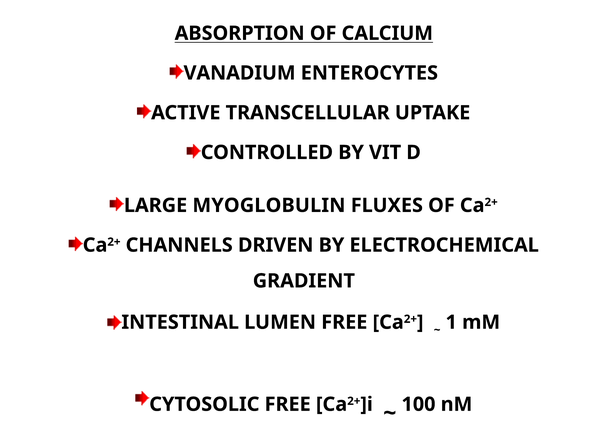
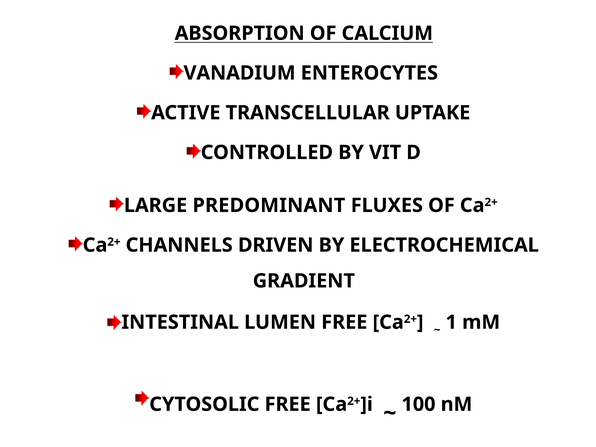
MYOGLOBULIN: MYOGLOBULIN -> PREDOMINANT
